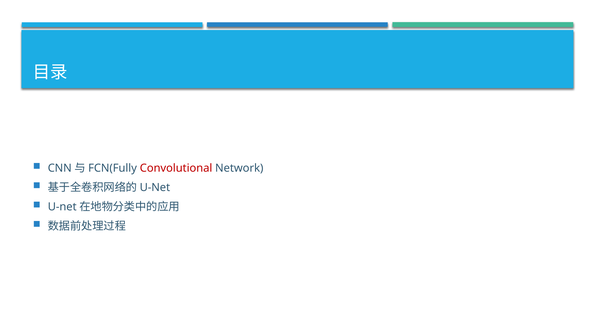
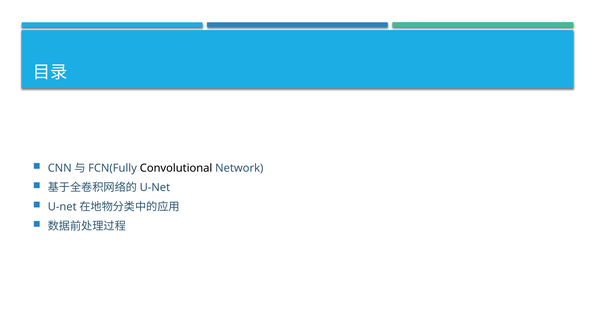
Convolutional colour: red -> black
